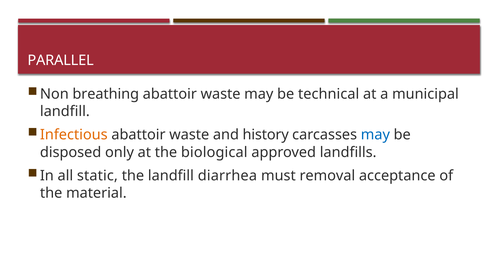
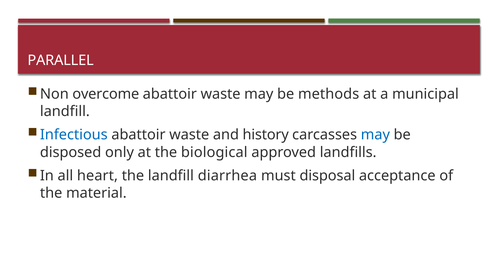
breathing: breathing -> overcome
technical: technical -> methods
Infectious colour: orange -> blue
static: static -> heart
removal: removal -> disposal
